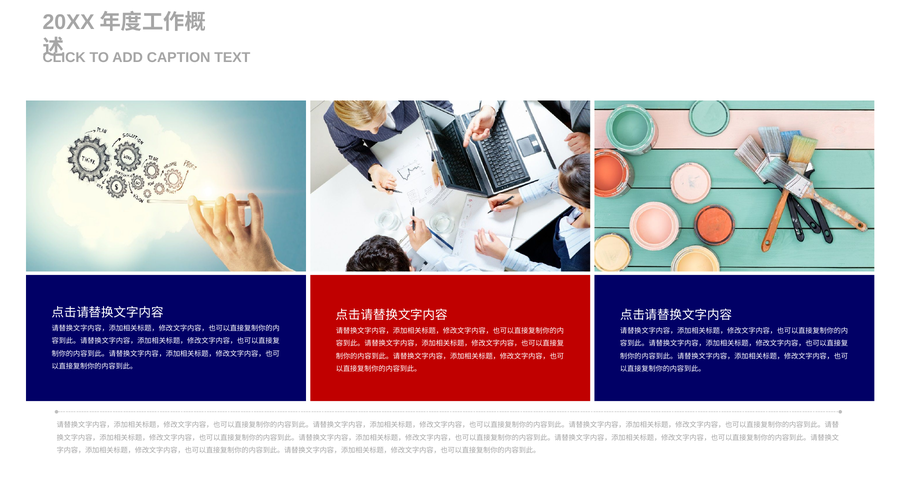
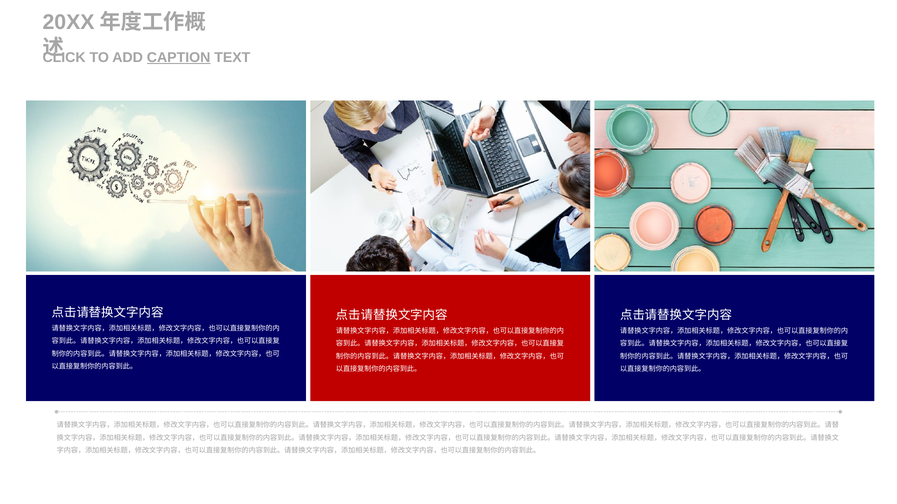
CAPTION underline: none -> present
